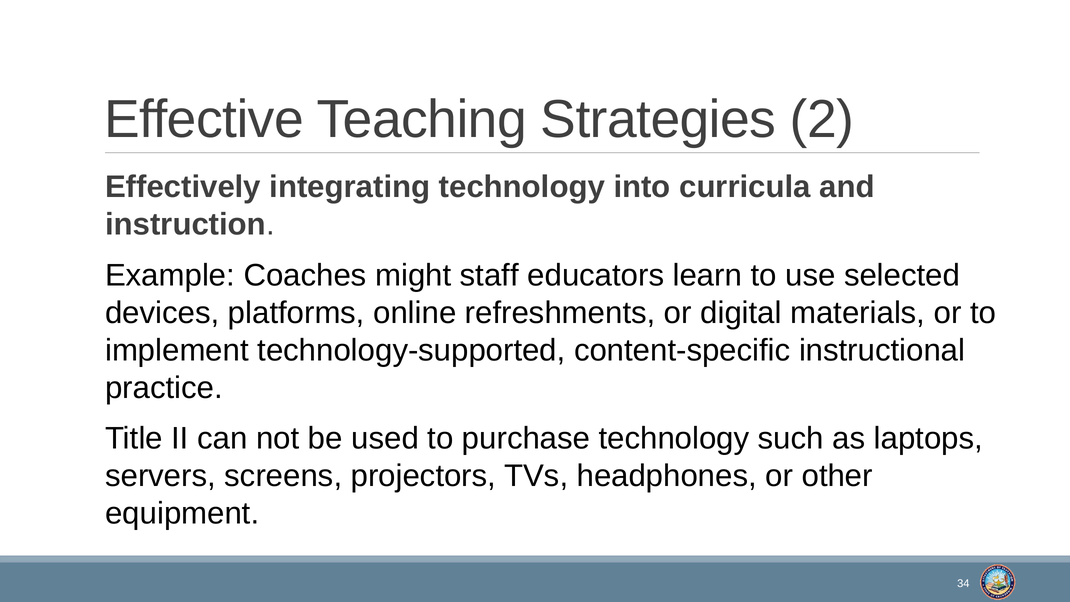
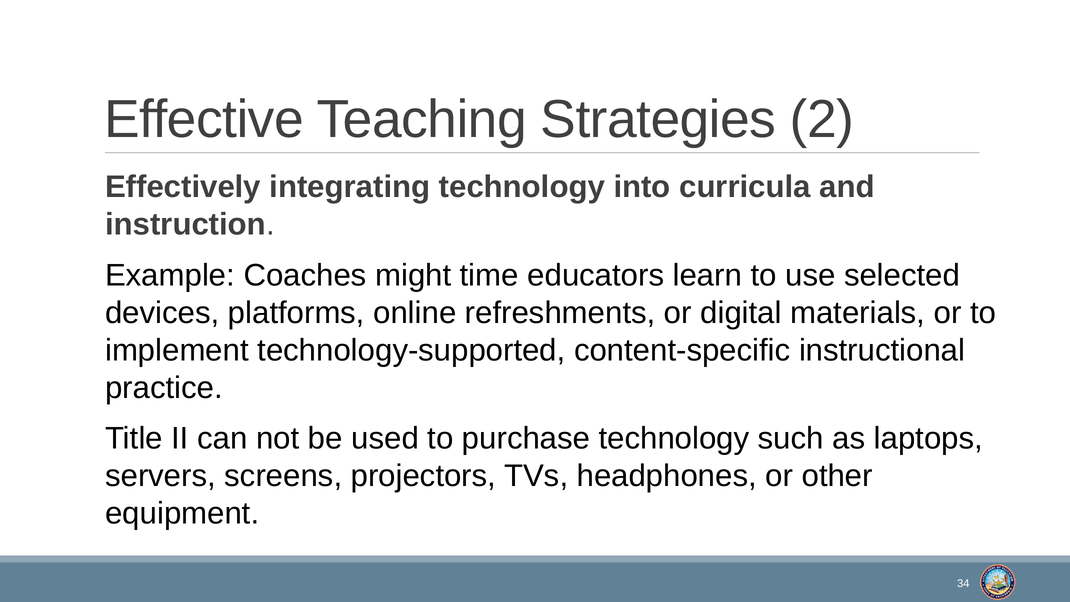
staff: staff -> time
